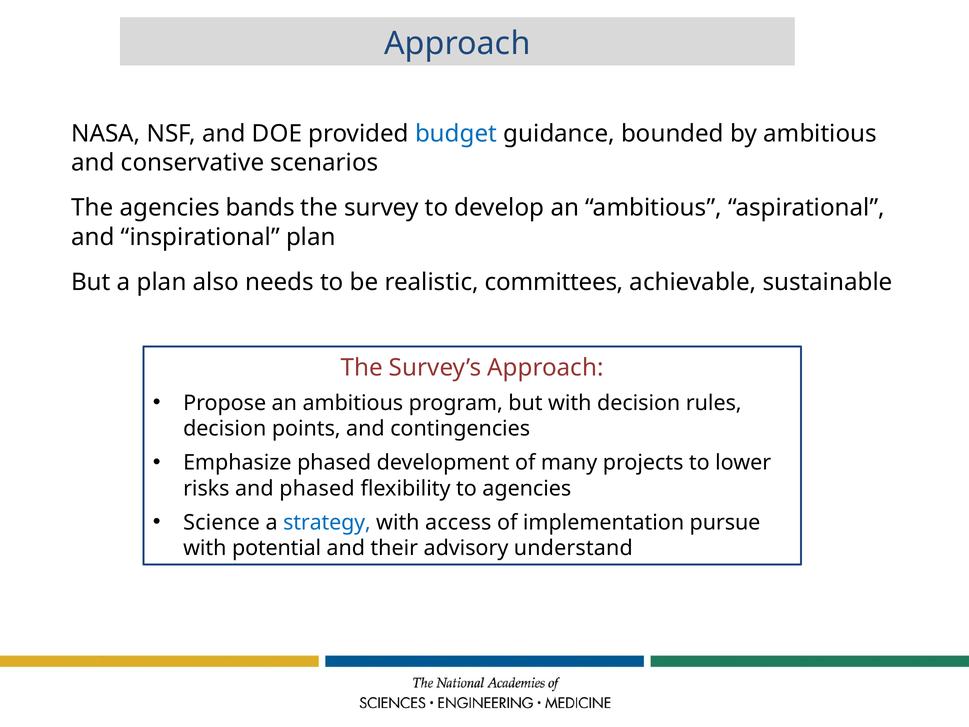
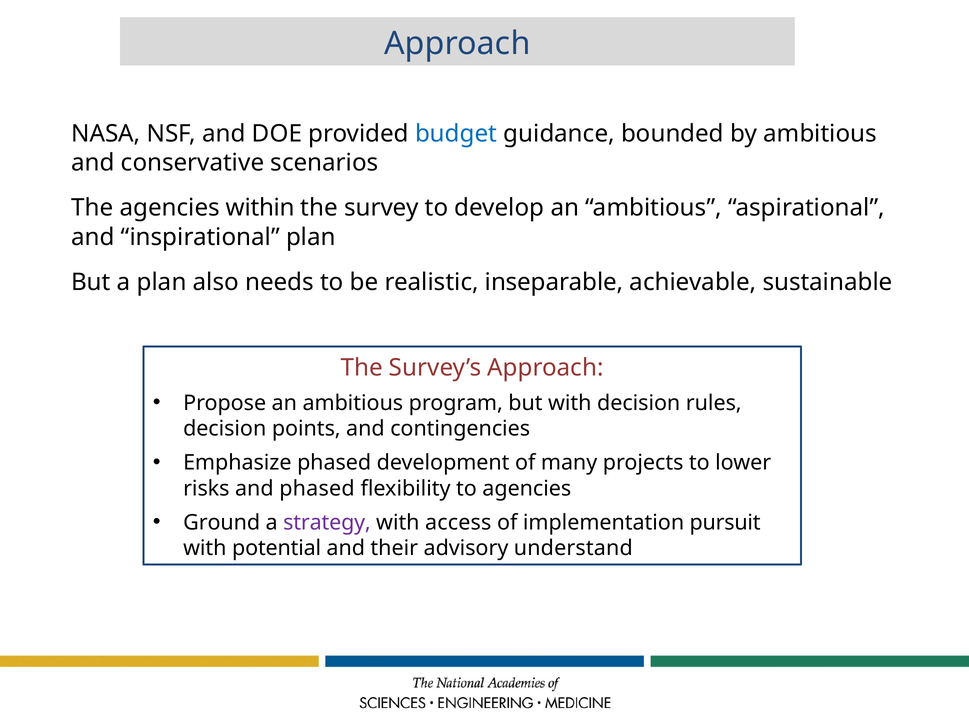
bands: bands -> within
committees: committees -> inseparable
Science: Science -> Ground
strategy colour: blue -> purple
pursue: pursue -> pursuit
